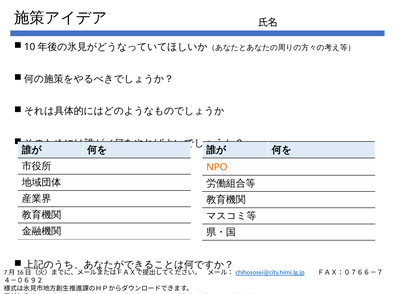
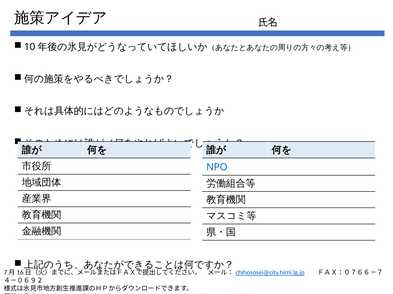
NPO colour: orange -> blue
